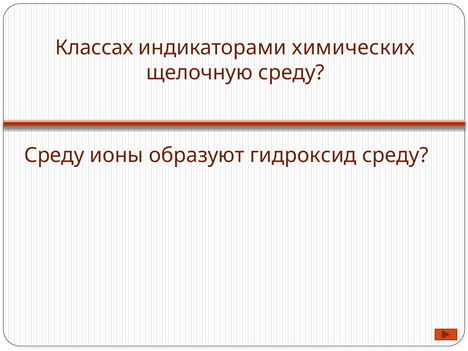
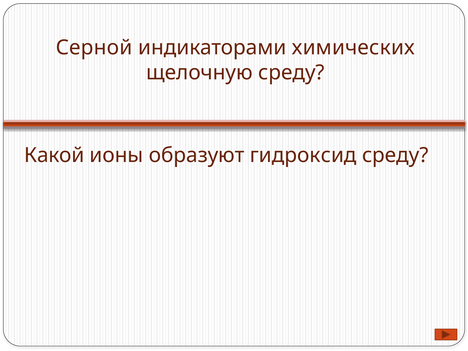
Классах: Классах -> Серной
Среду at (54, 155): Среду -> Какой
